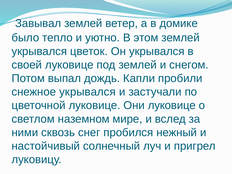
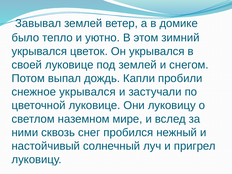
этом землей: землей -> зимний
Они луковице: луковице -> луковицу
